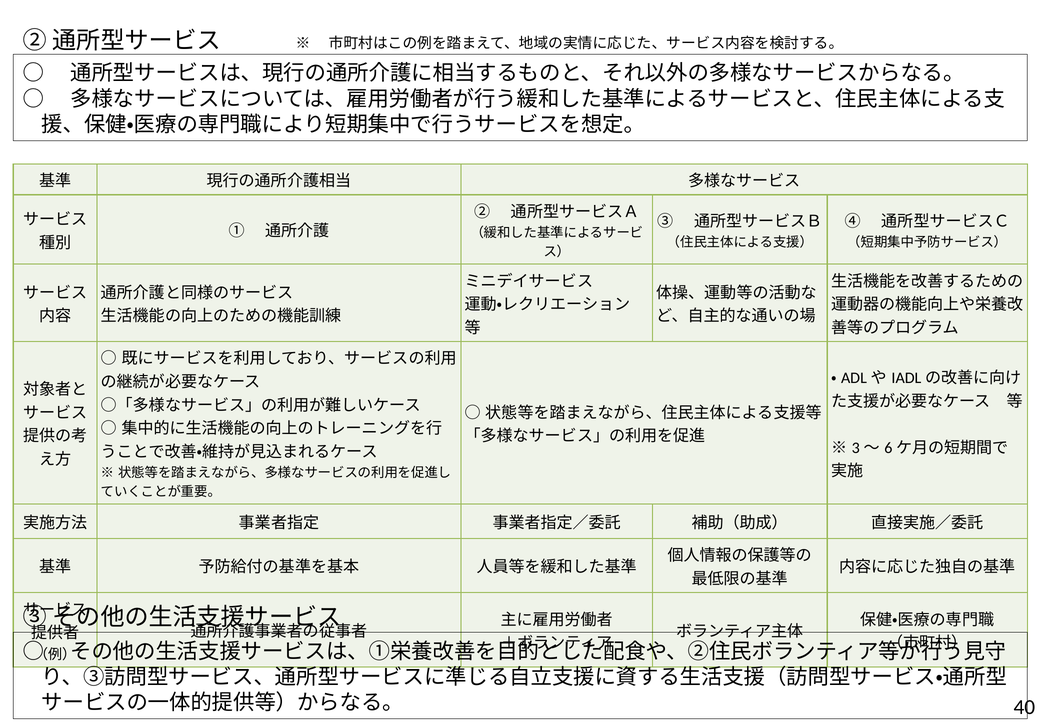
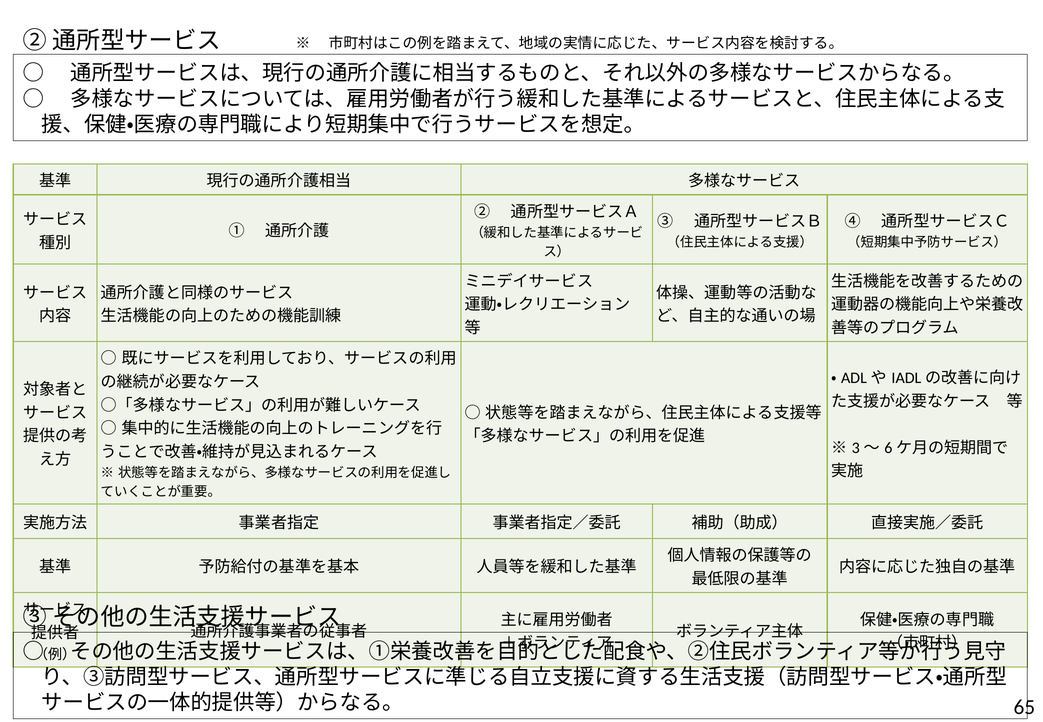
40: 40 -> 65
